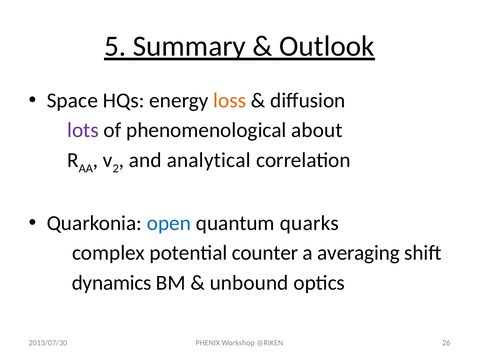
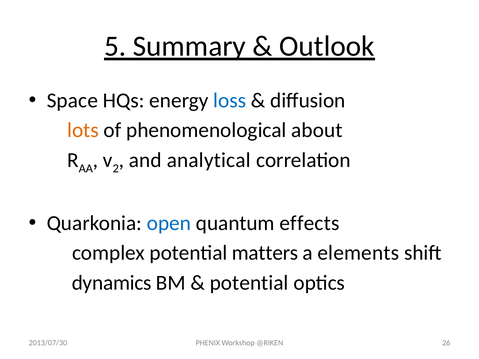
loss colour: orange -> blue
lots colour: purple -> orange
quarks: quarks -> effects
counter: counter -> matters
averaging: averaging -> elements
unbound at (249, 283): unbound -> potential
